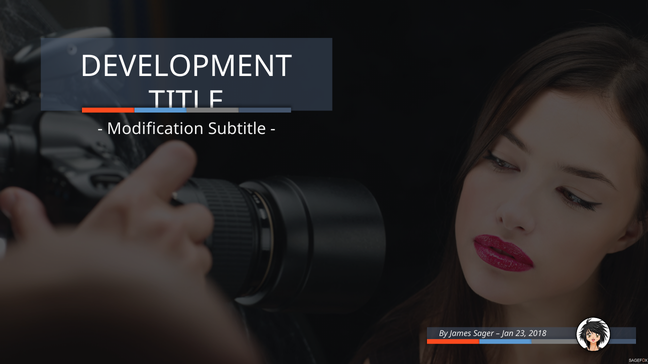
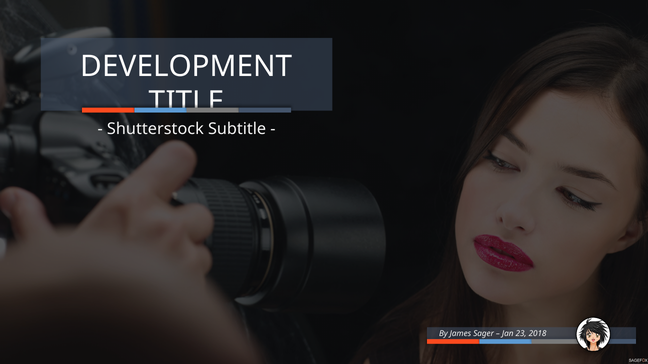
Modification: Modification -> Shutterstock
